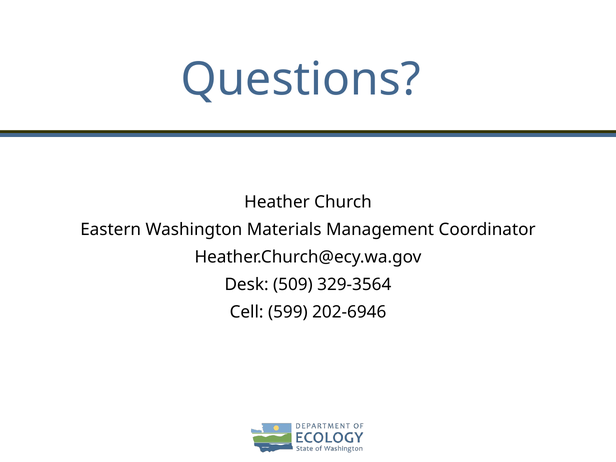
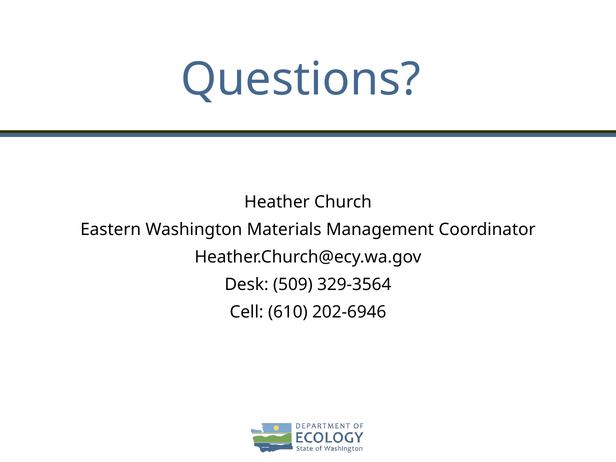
599: 599 -> 610
